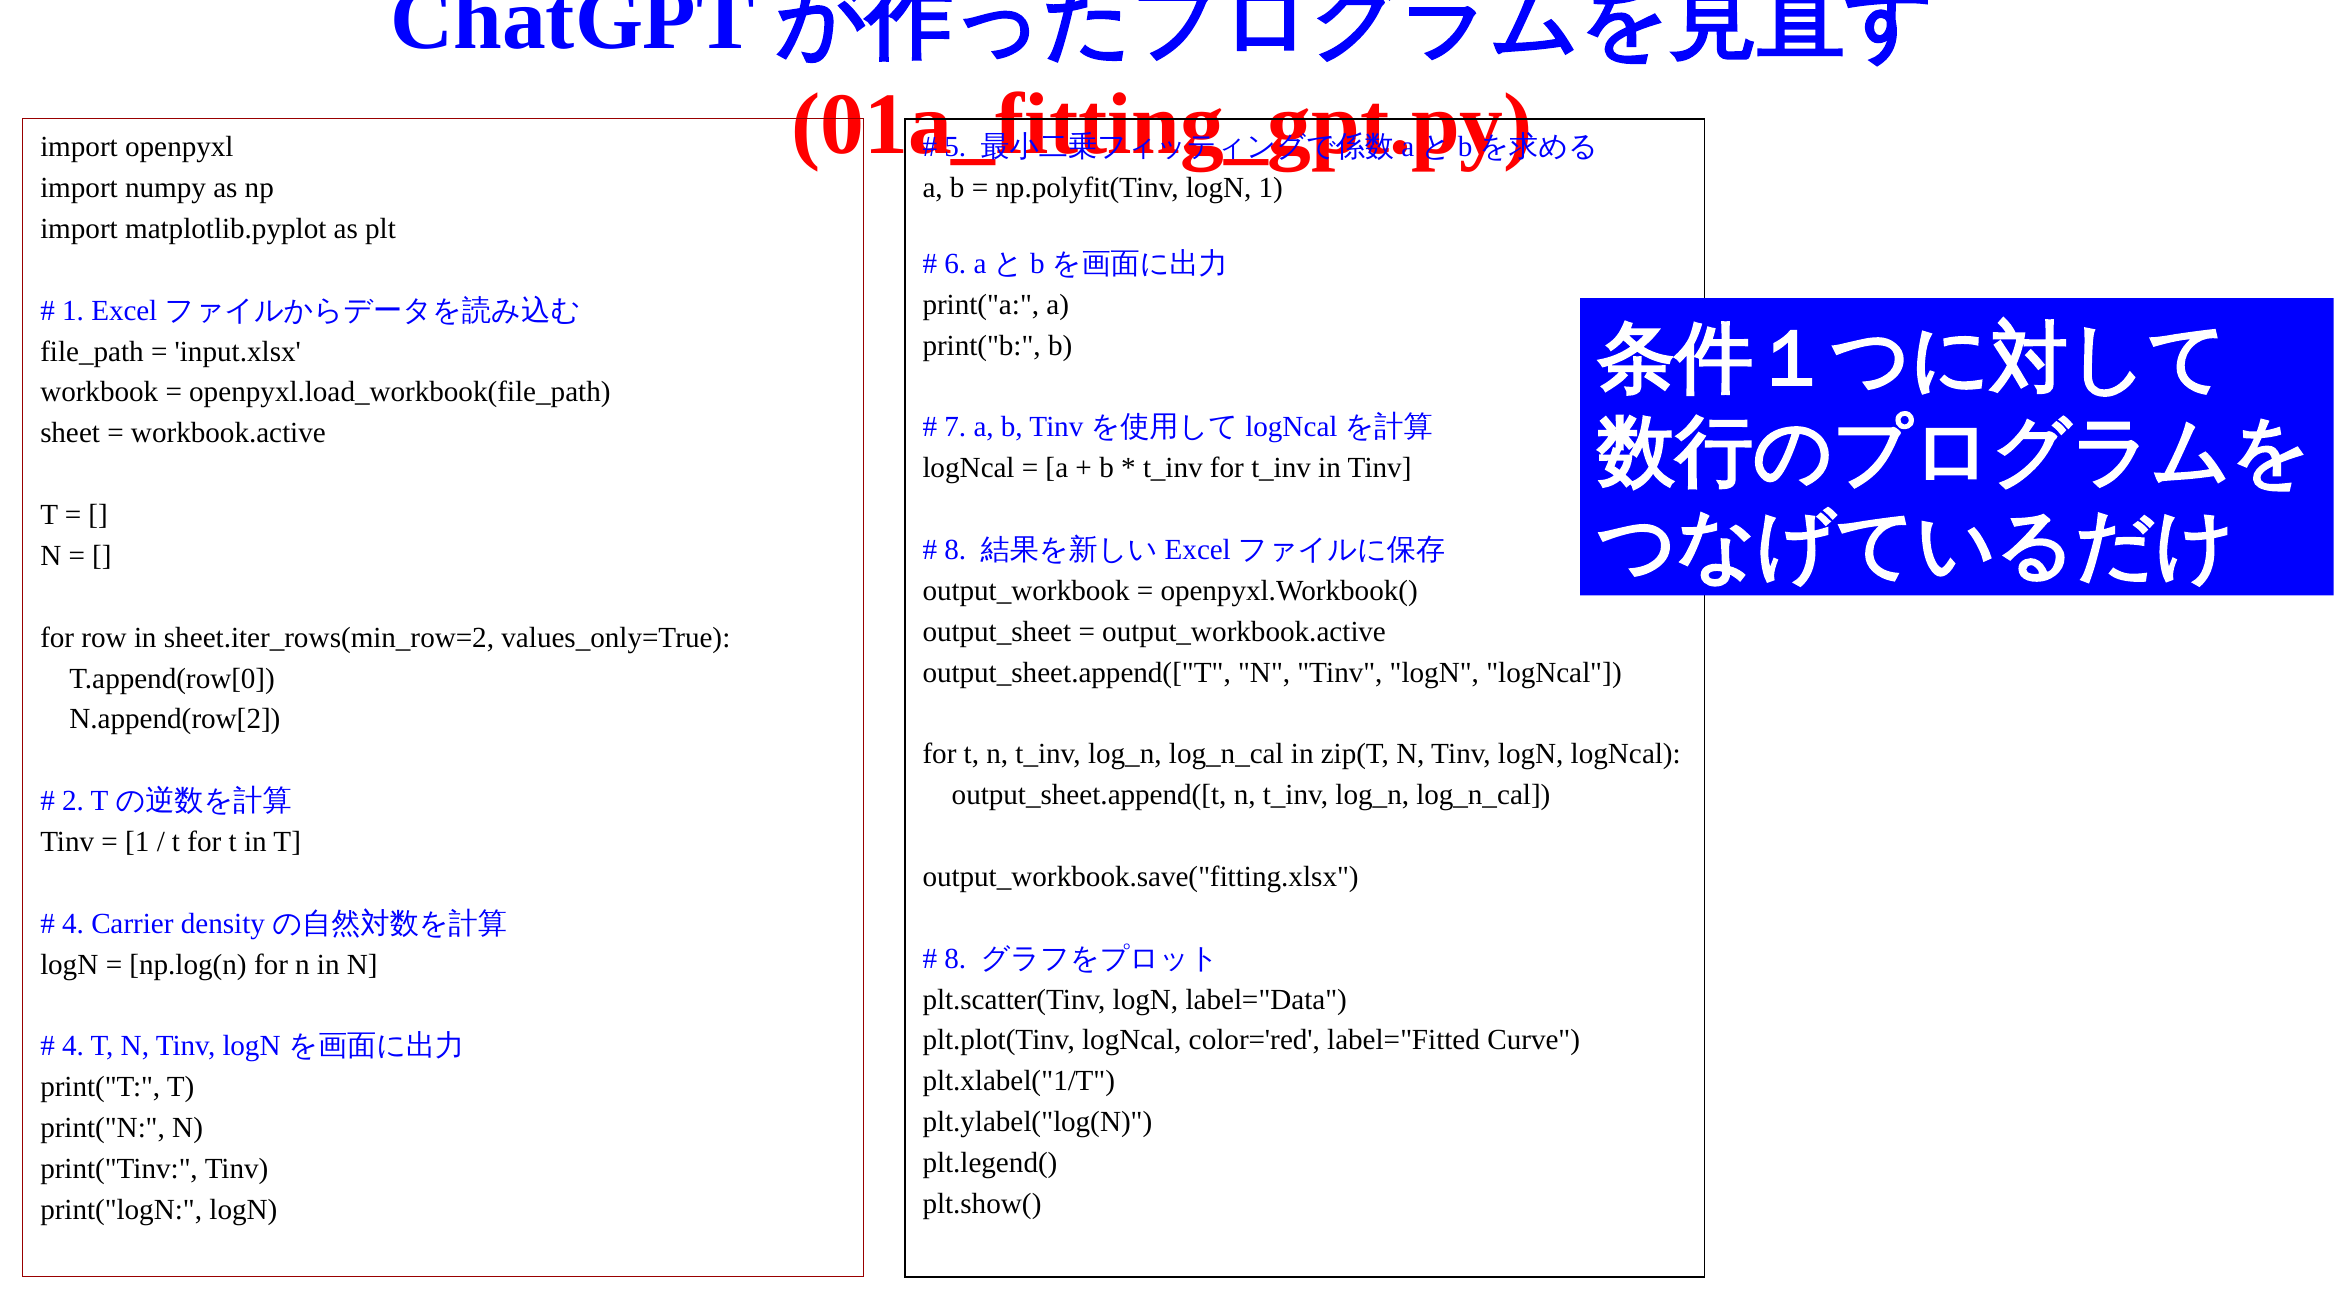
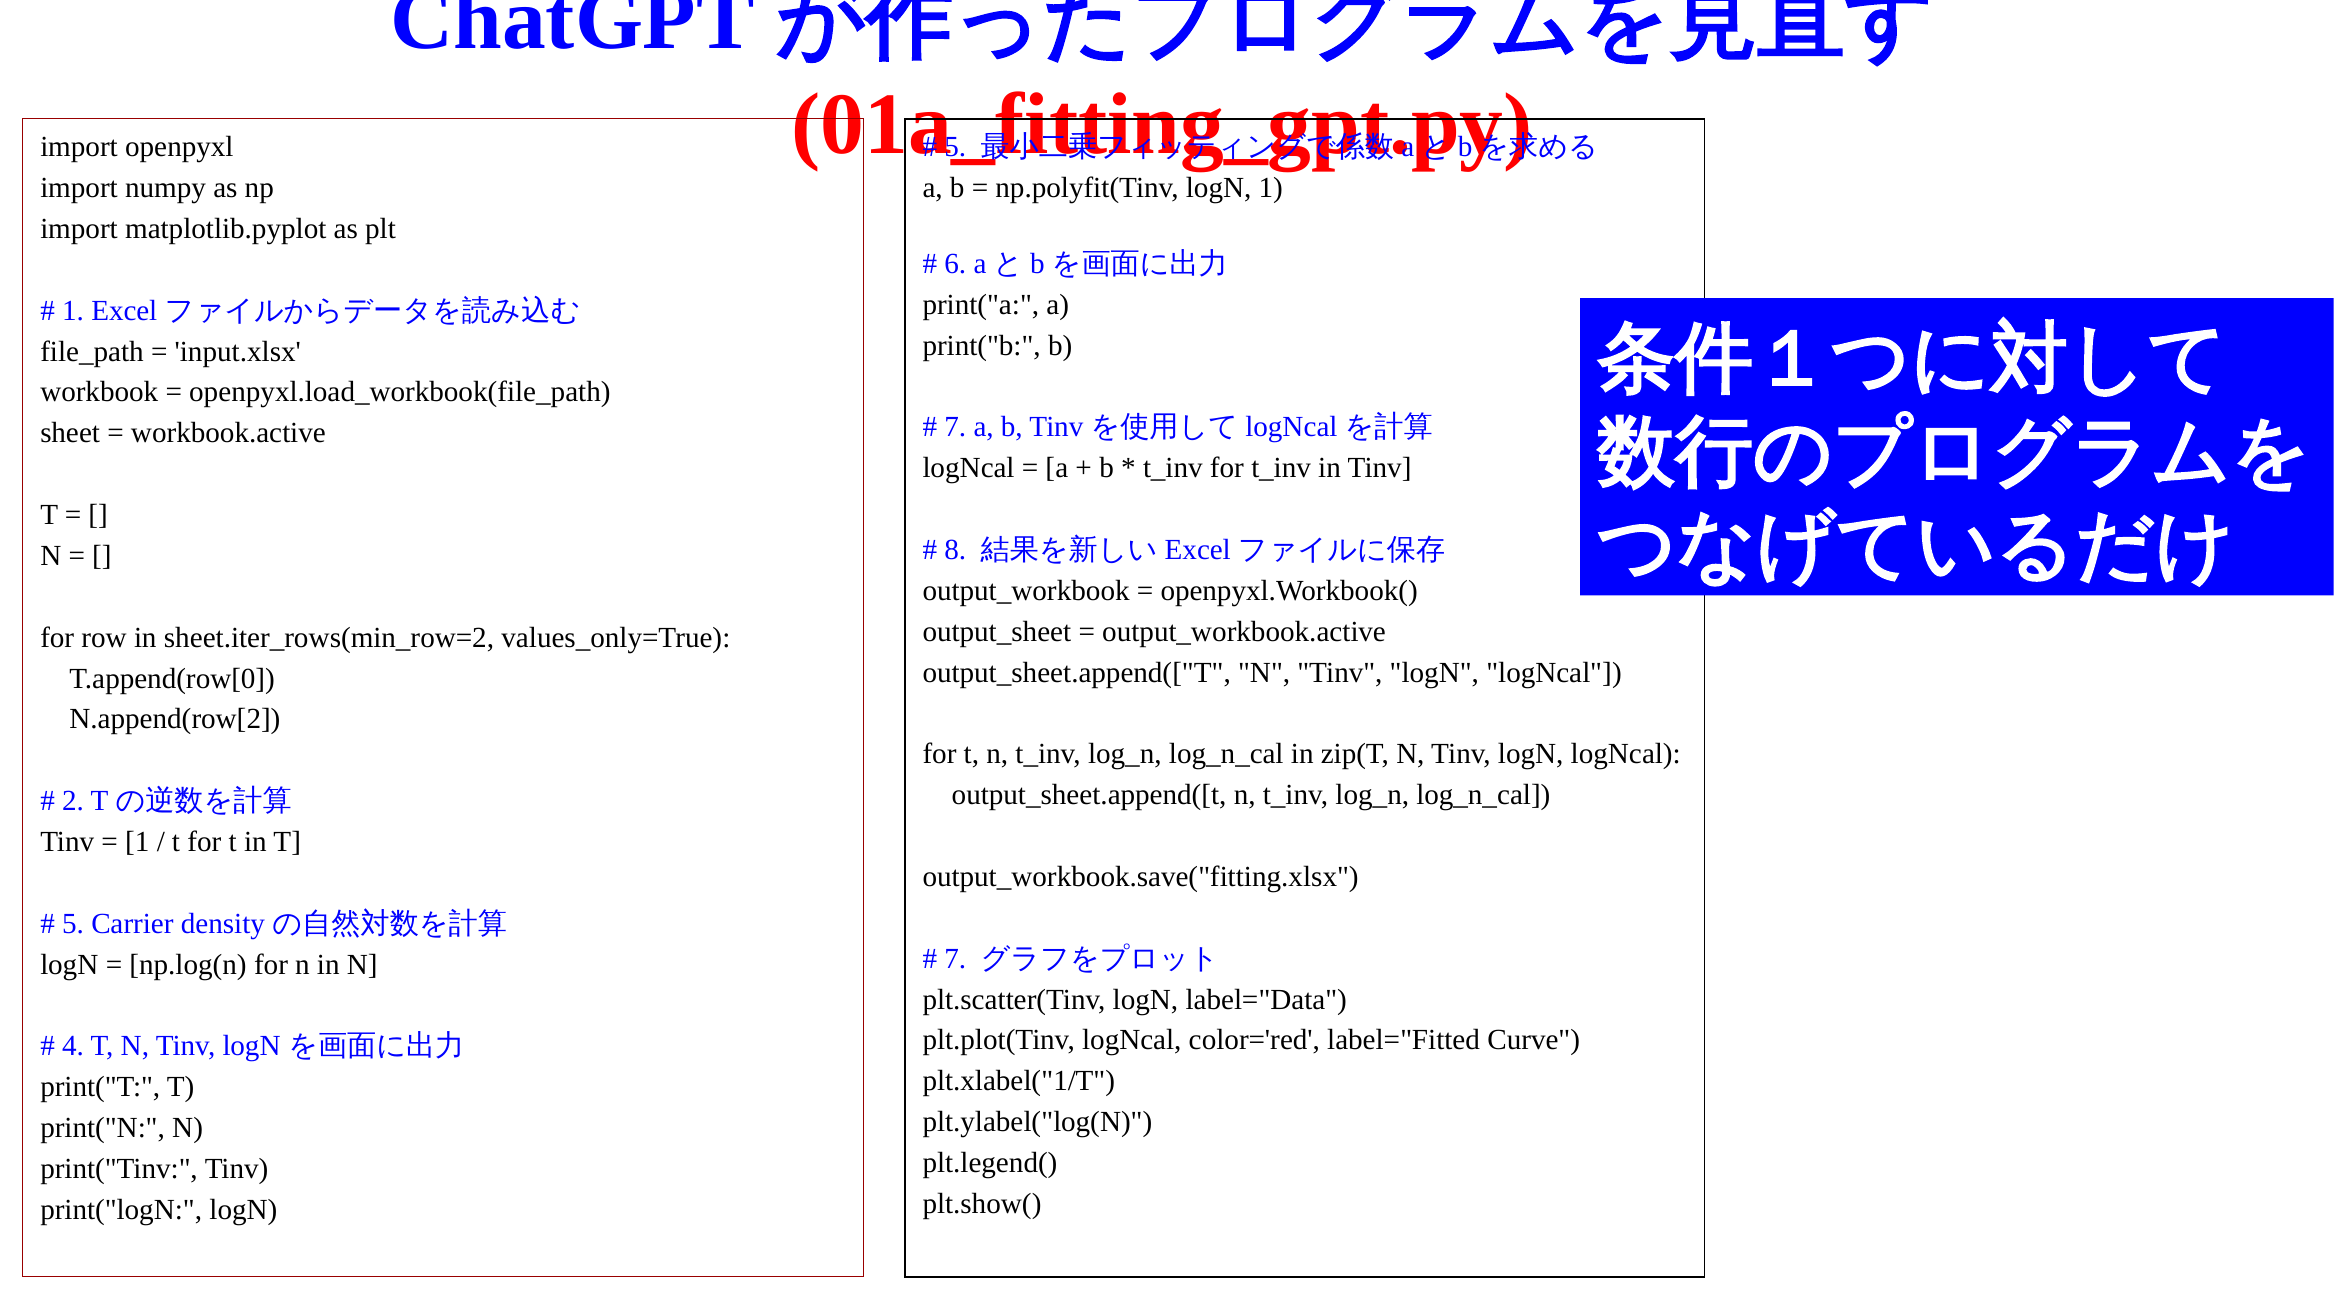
4 at (73, 924): 4 -> 5
8 at (955, 959): 8 -> 7
